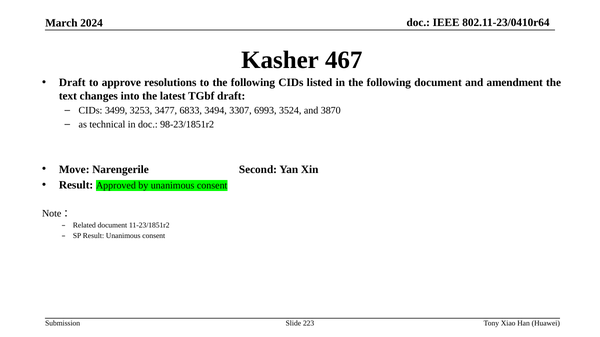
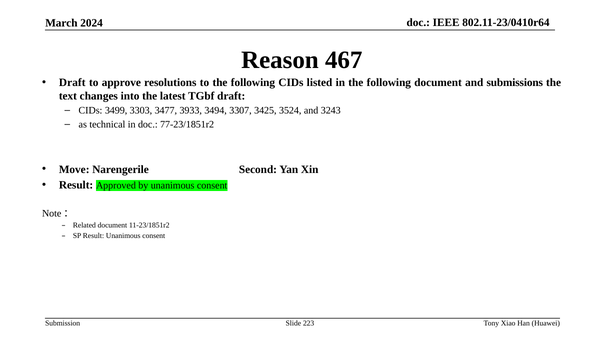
Kasher: Kasher -> Reason
amendment: amendment -> submissions
3253: 3253 -> 3303
6833: 6833 -> 3933
6993: 6993 -> 3425
3870: 3870 -> 3243
98-23/1851r2: 98-23/1851r2 -> 77-23/1851r2
